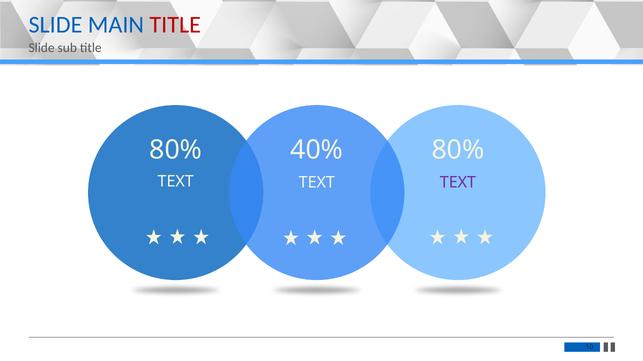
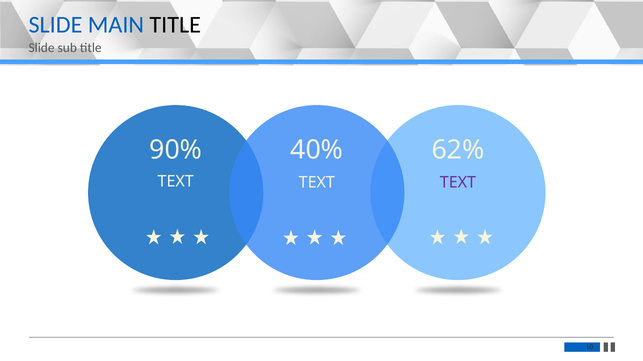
TITLE at (175, 25) colour: red -> black
80% at (176, 150): 80% -> 90%
40% 80%: 80% -> 62%
